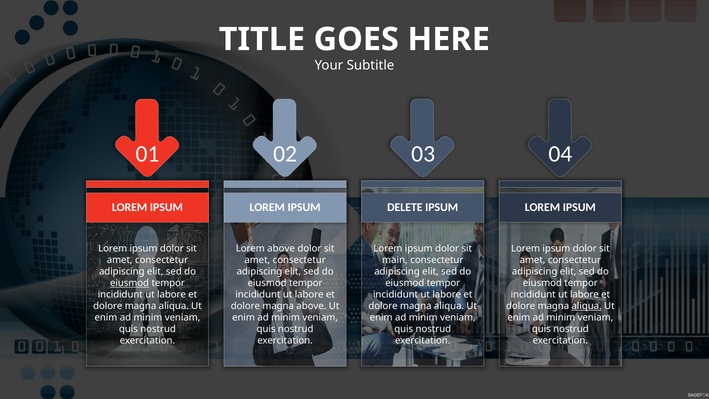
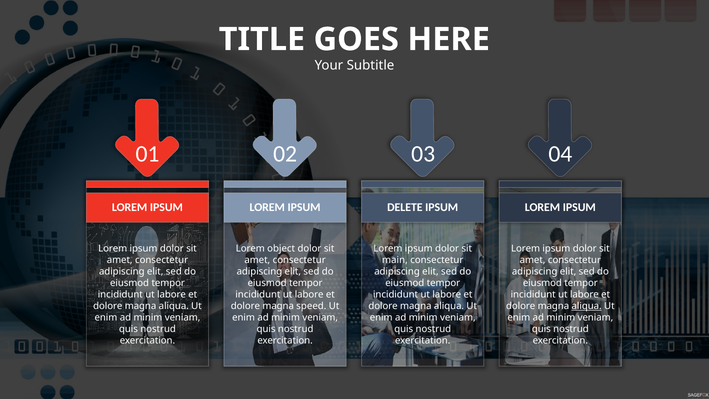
Lorem above: above -> object
eiusmod at (130, 283) underline: present -> none
magna above: above -> speed
